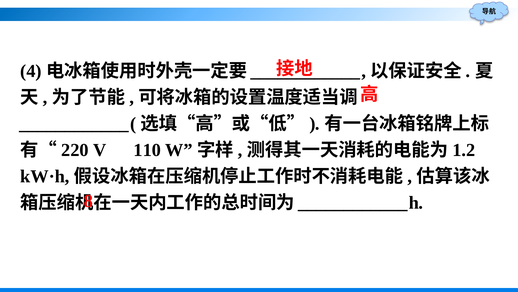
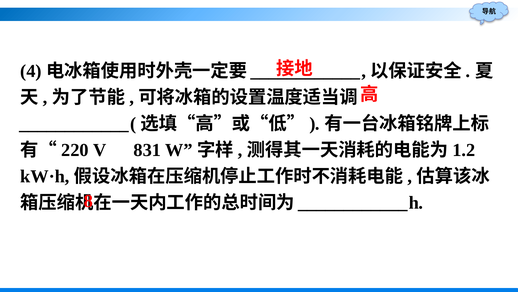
110: 110 -> 831
